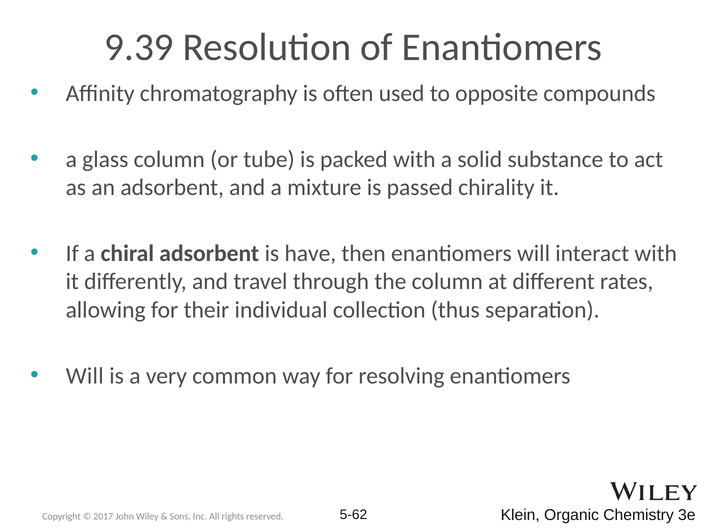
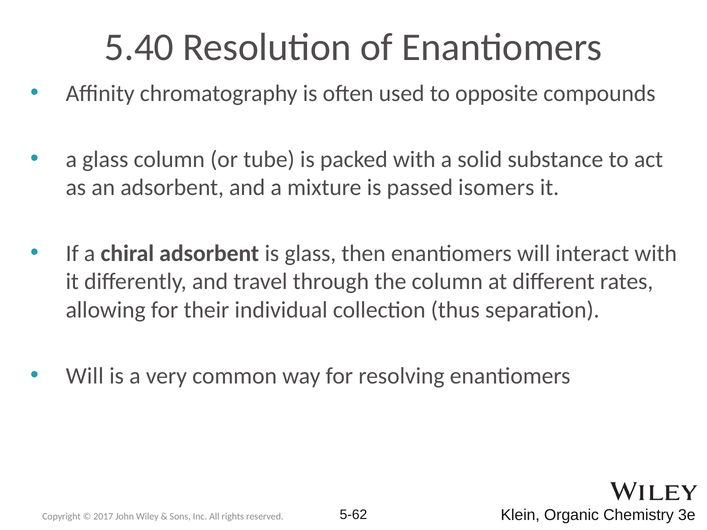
9.39: 9.39 -> 5.40
chirality: chirality -> isomers
is have: have -> glass
